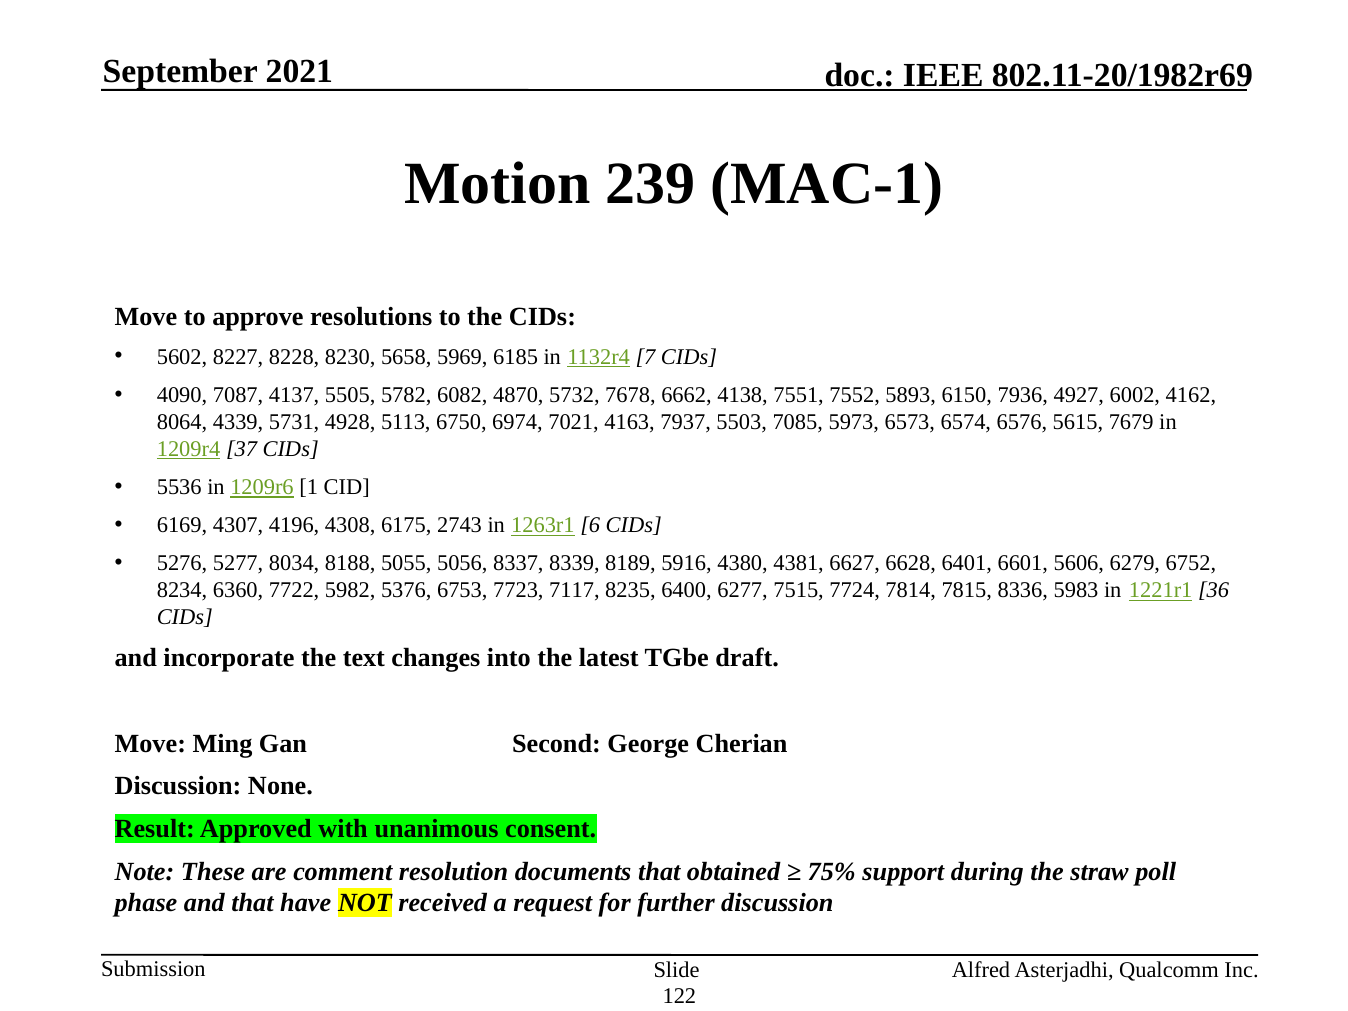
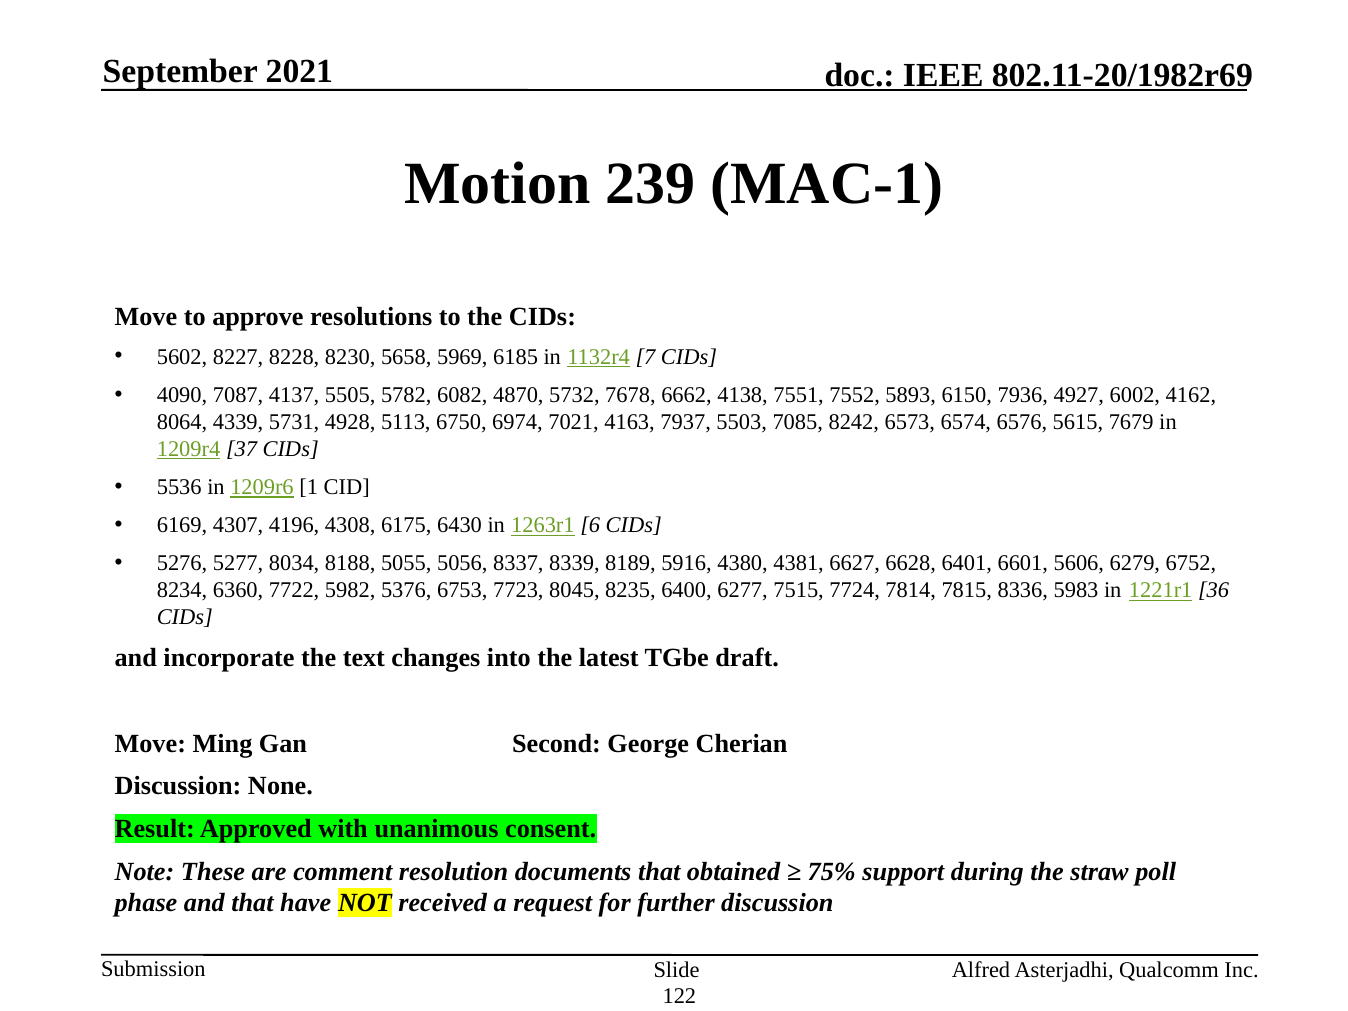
5973: 5973 -> 8242
2743: 2743 -> 6430
7117: 7117 -> 8045
